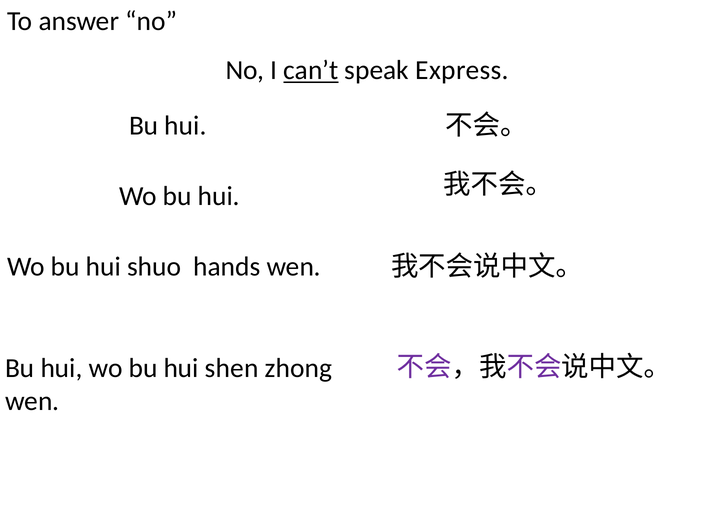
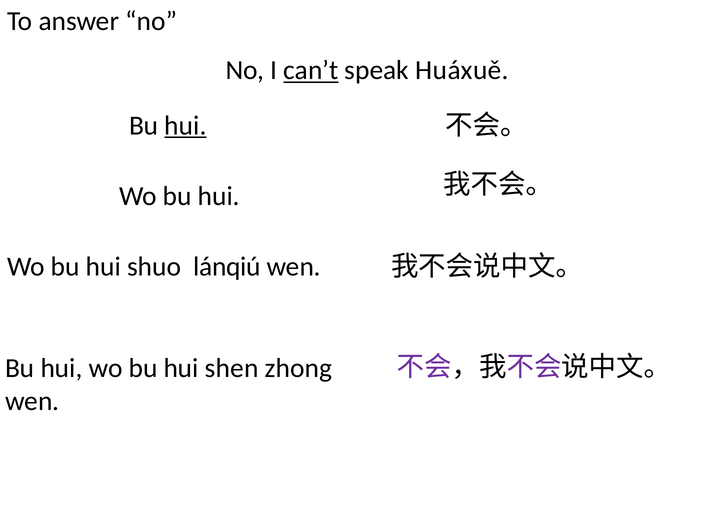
Express: Express -> Huáxuě
hui at (185, 125) underline: none -> present
hands: hands -> lánqiú
